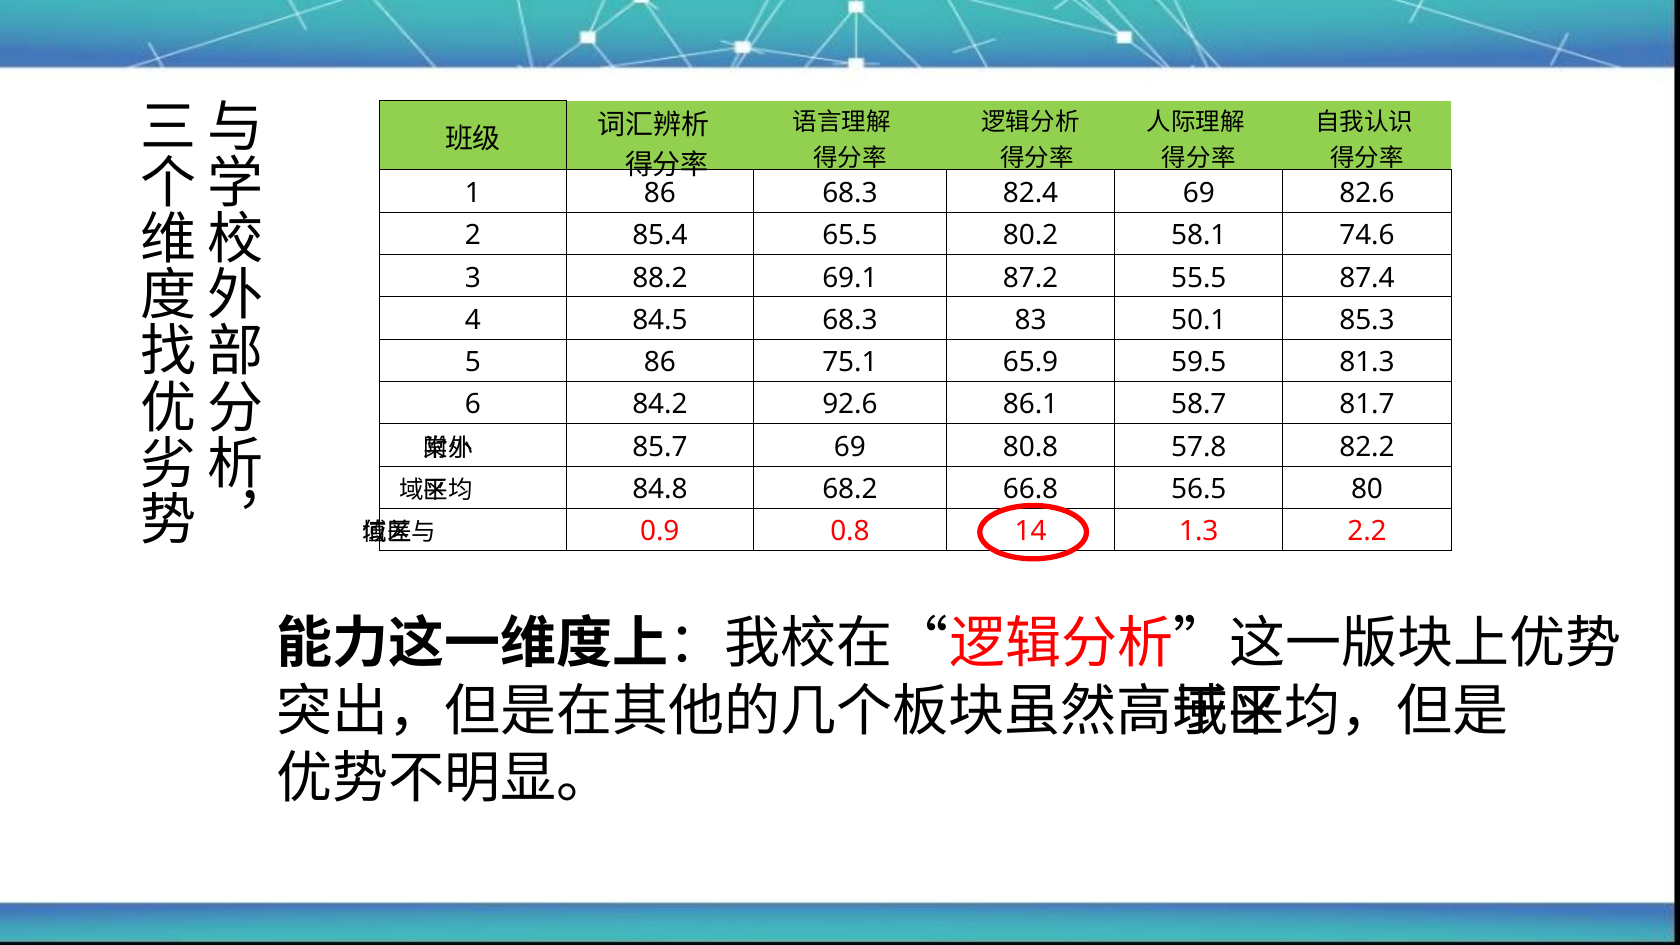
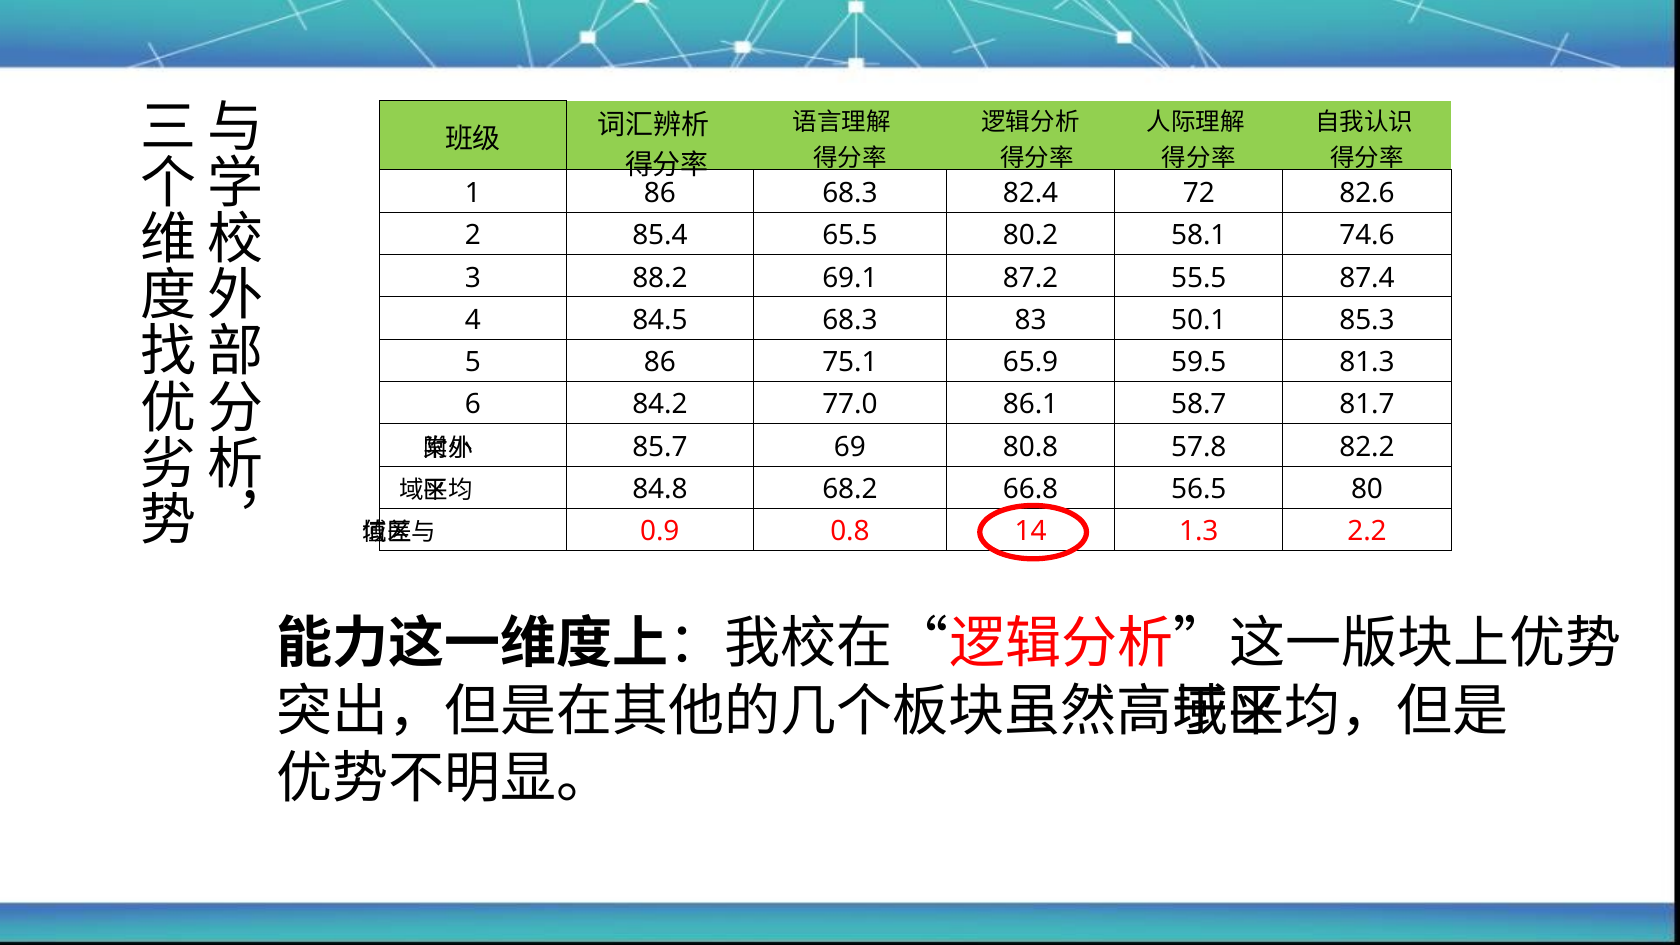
82.4 69: 69 -> 72
92.6: 92.6 -> 77.0
